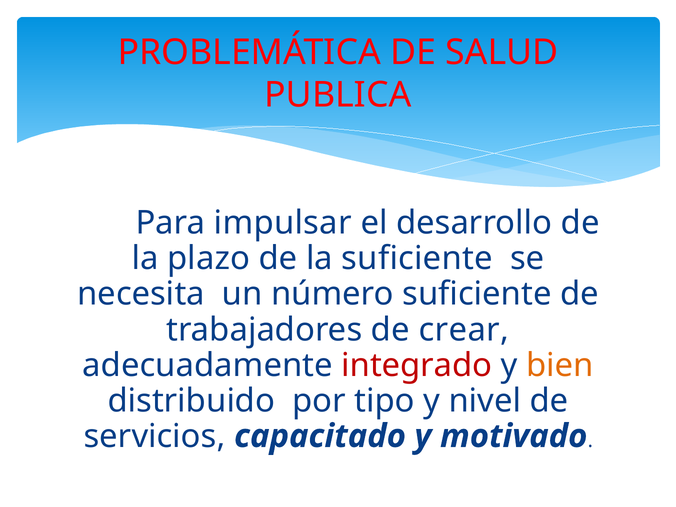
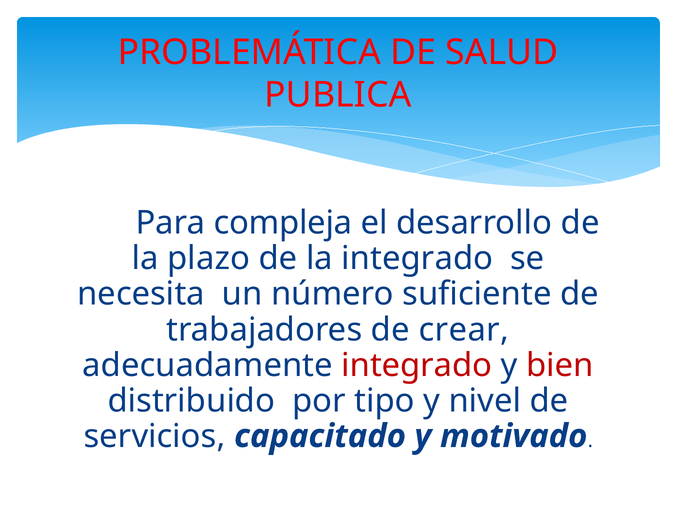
impulsar: impulsar -> compleja
la suficiente: suficiente -> integrado
bien colour: orange -> red
